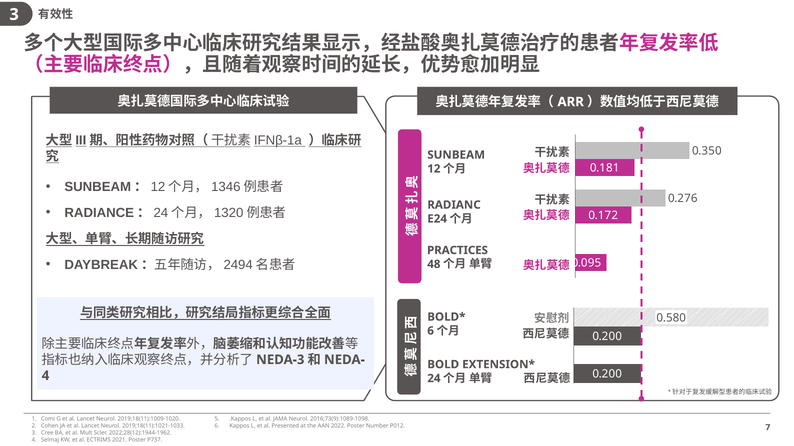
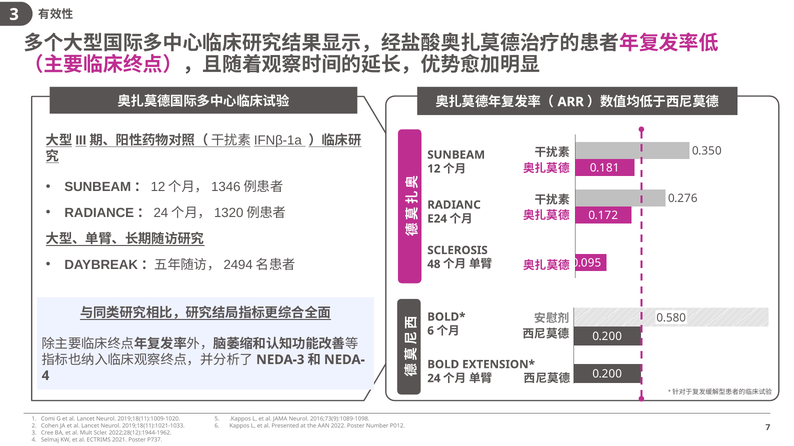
PRACTICES: PRACTICES -> SCLEROSIS
